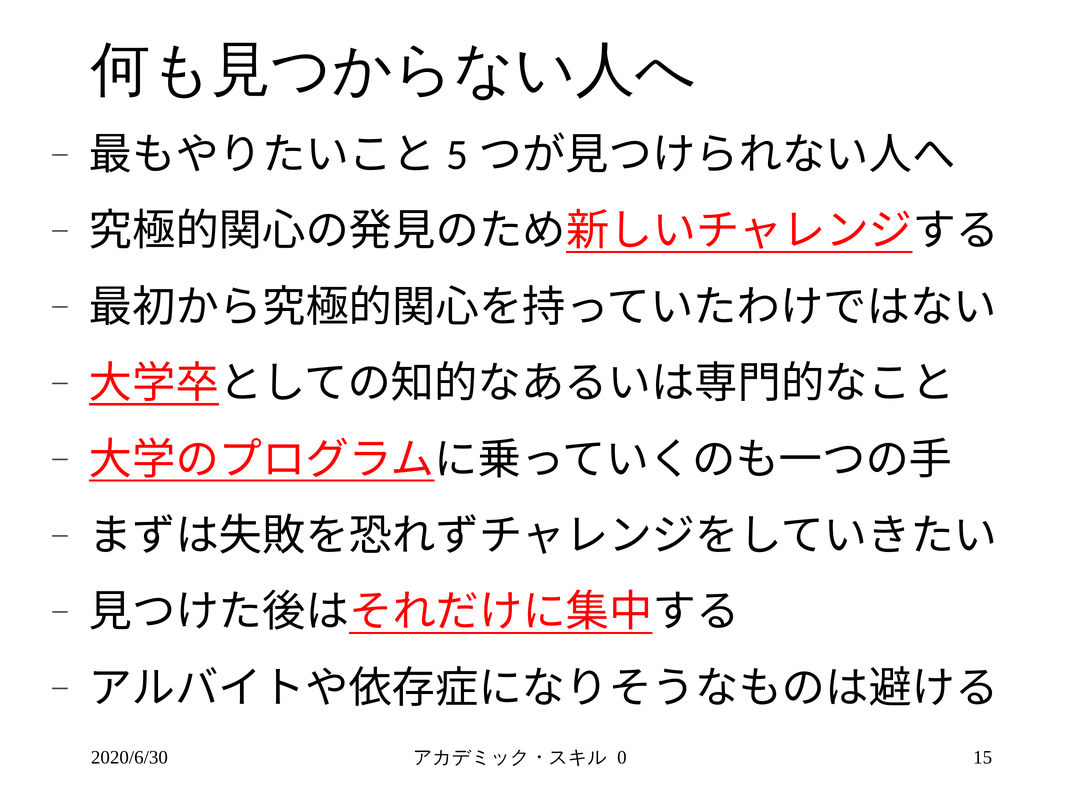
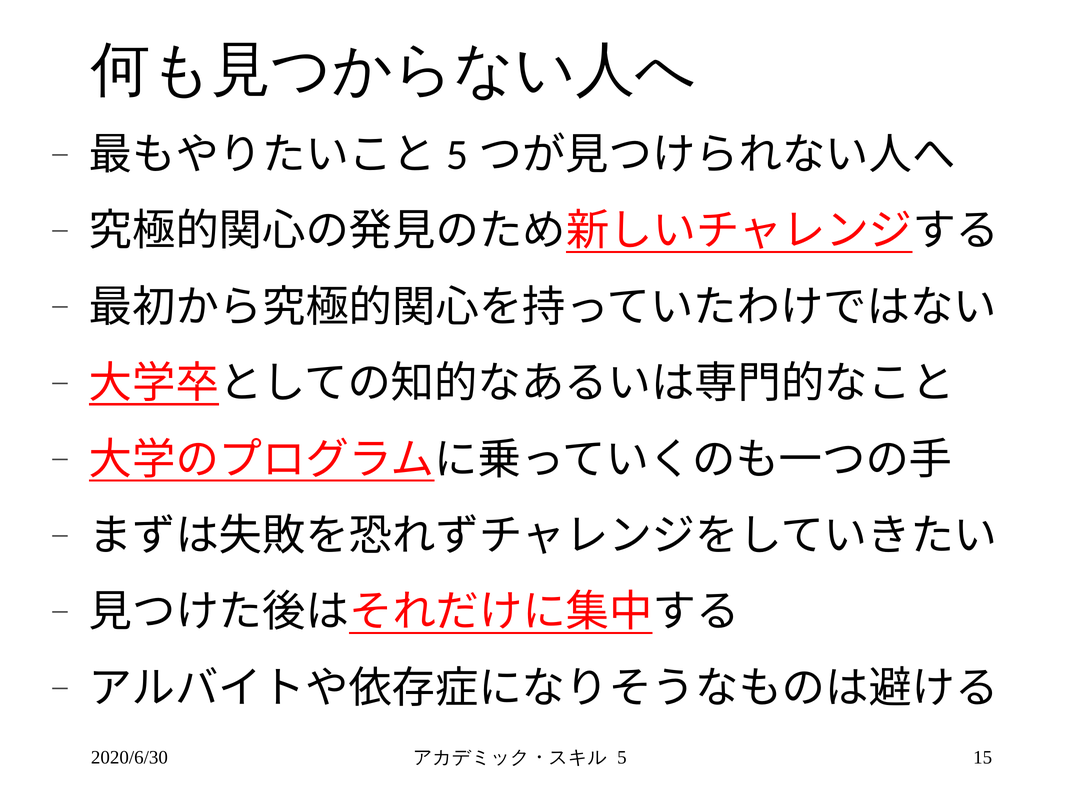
0: 0 -> 5
